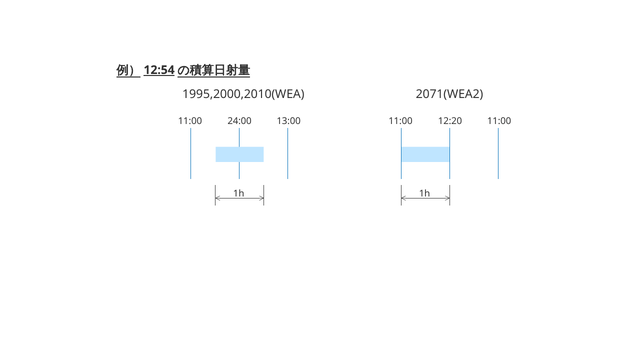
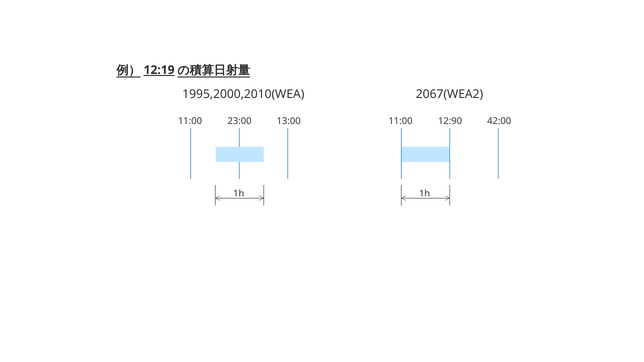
12:54: 12:54 -> 12:19
2071(WEA2: 2071(WEA2 -> 2067(WEA2
24:00: 24:00 -> 23:00
12:20: 12:20 -> 12:90
11:00 11:00: 11:00 -> 42:00
